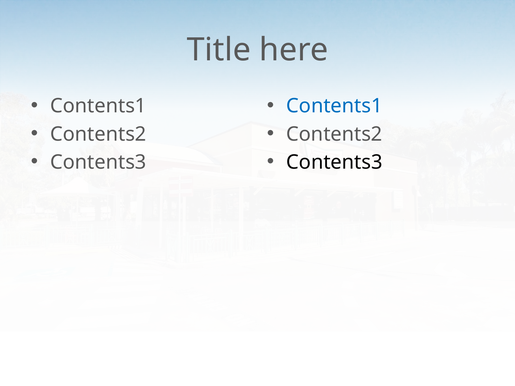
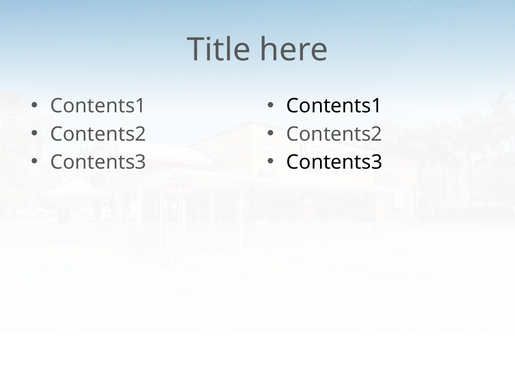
Contents1 at (334, 106) colour: blue -> black
